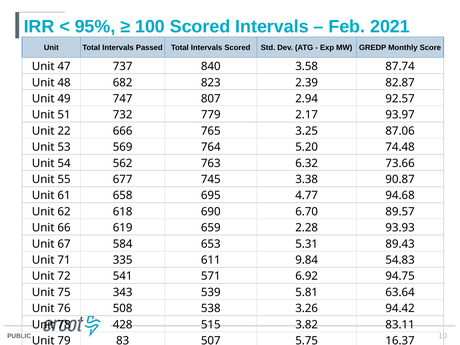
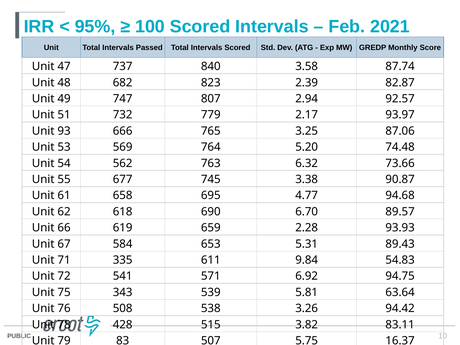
22: 22 -> 93
